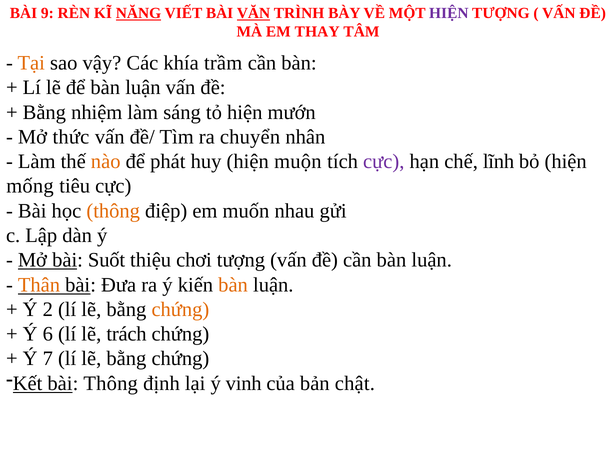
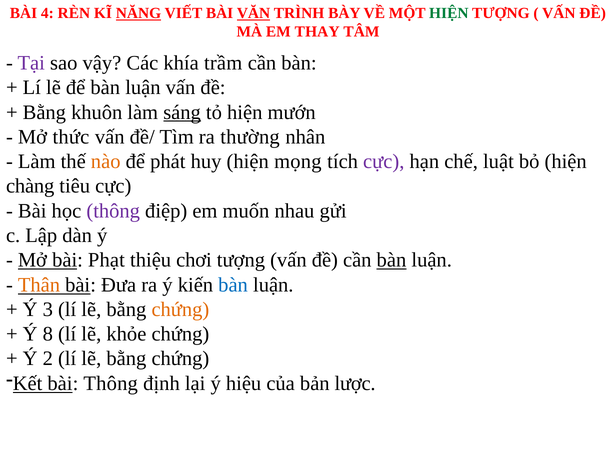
9: 9 -> 4
HIỆN at (449, 13) colour: purple -> green
Tại colour: orange -> purple
nhiệm: nhiệm -> khuôn
sáng underline: none -> present
chuyển: chuyển -> thường
muộn: muộn -> mọng
lĩnh: lĩnh -> luật
mống: mống -> chàng
thông at (113, 211) colour: orange -> purple
Suốt: Suốt -> Phạt
bàn at (391, 260) underline: none -> present
bàn at (233, 285) colour: orange -> blue
2: 2 -> 3
6: 6 -> 8
trách: trách -> khỏe
7: 7 -> 2
vinh: vinh -> hiệu
chật: chật -> lược
